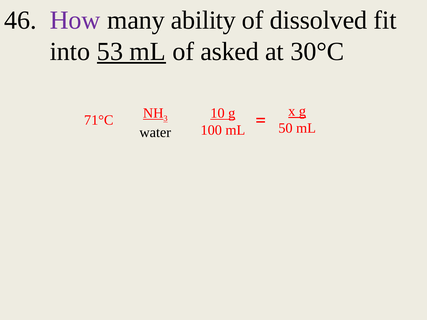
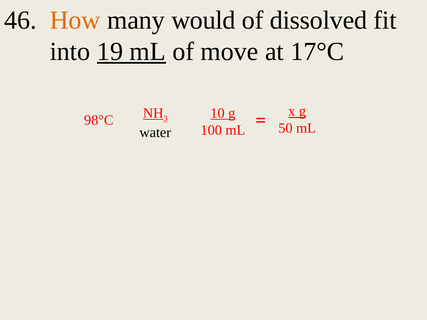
How colour: purple -> orange
ability: ability -> would
53: 53 -> 19
asked: asked -> move
30°C: 30°C -> 17°C
71°C: 71°C -> 98°C
